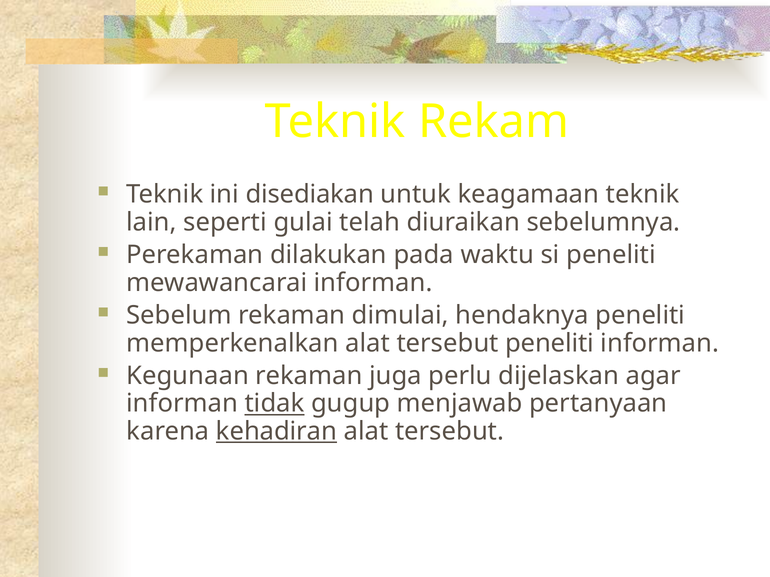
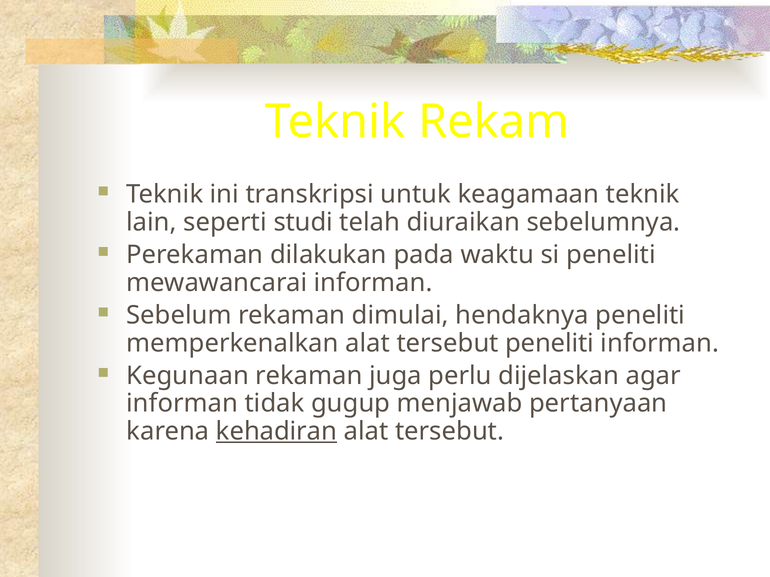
disediakan: disediakan -> transkripsi
gulai: gulai -> studi
tidak underline: present -> none
